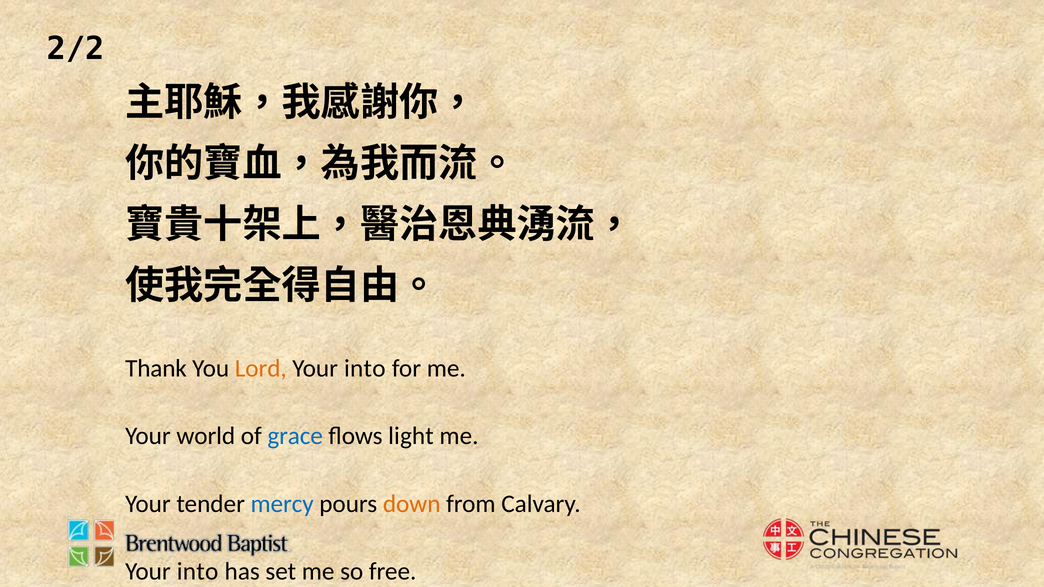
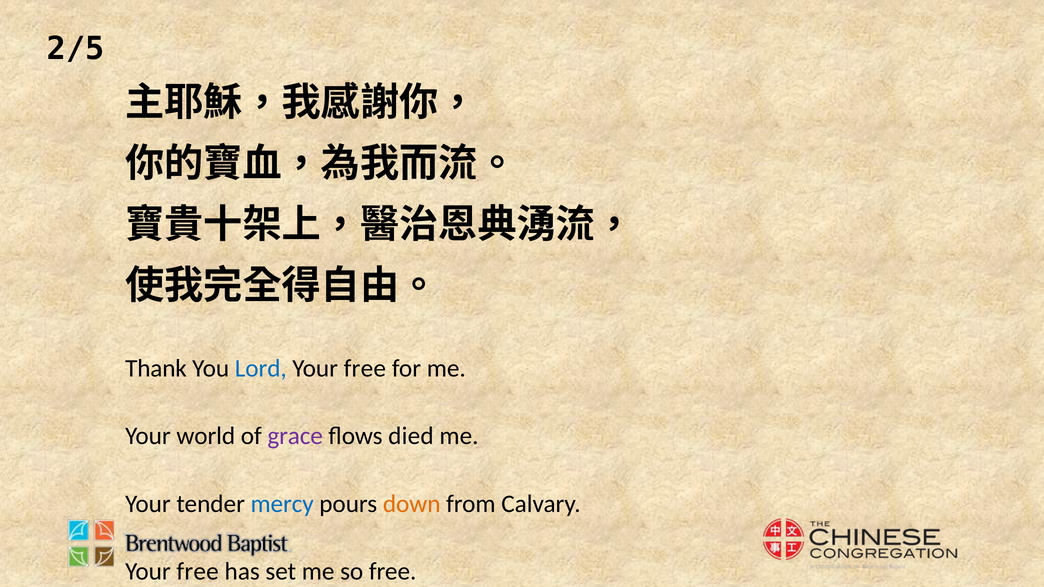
2/2: 2/2 -> 2/5
Lord colour: orange -> blue
into at (365, 368): into -> free
grace colour: blue -> purple
light: light -> died
into at (198, 572): into -> free
